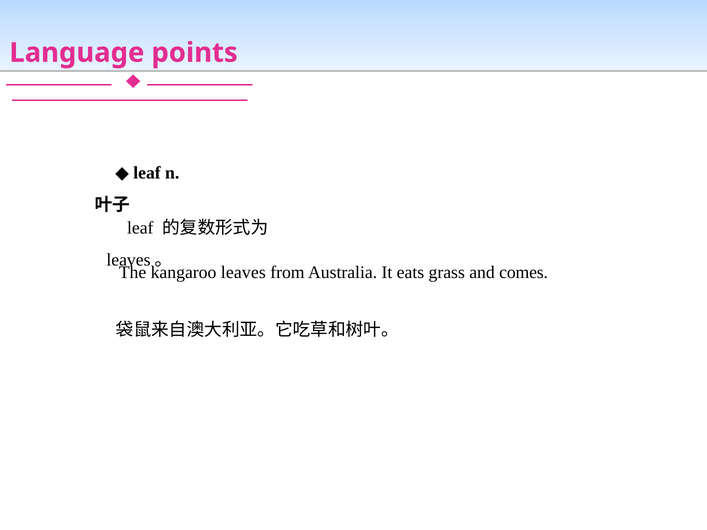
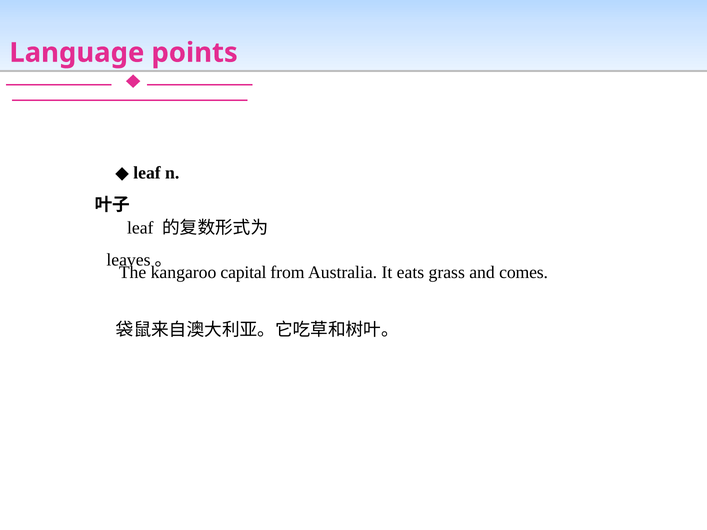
leaves: leaves -> capital
